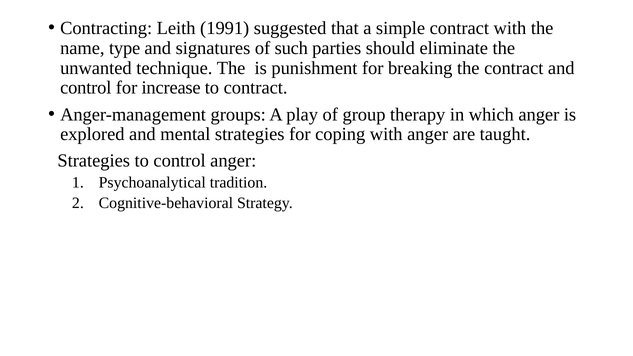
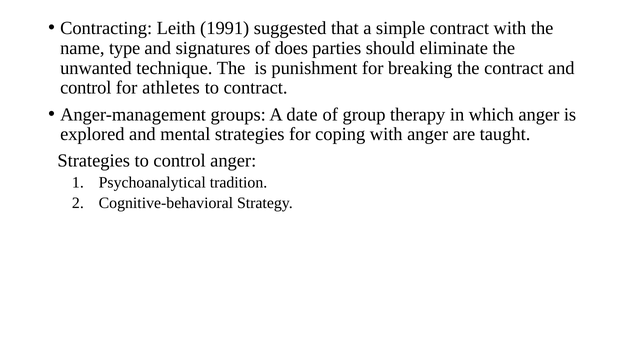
such: such -> does
increase: increase -> athletes
play: play -> date
